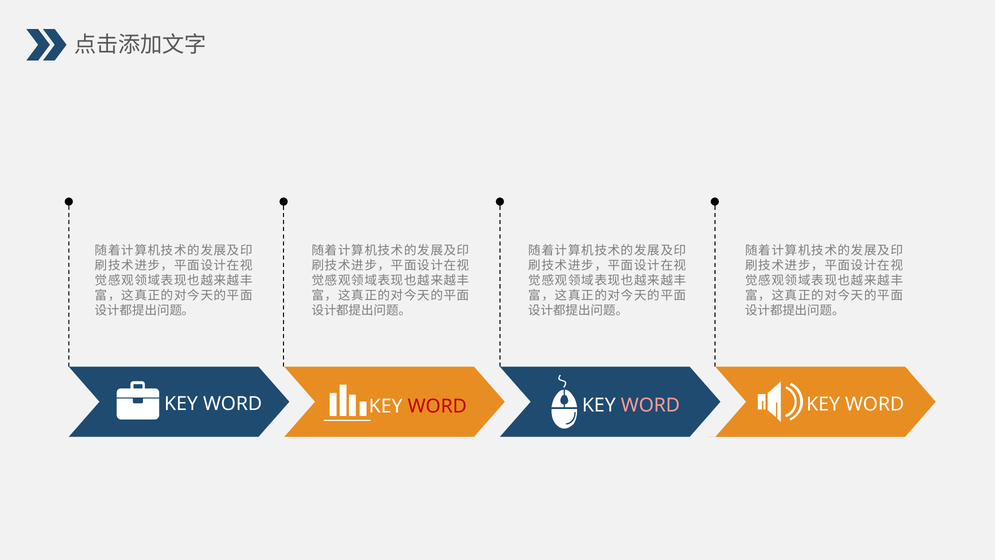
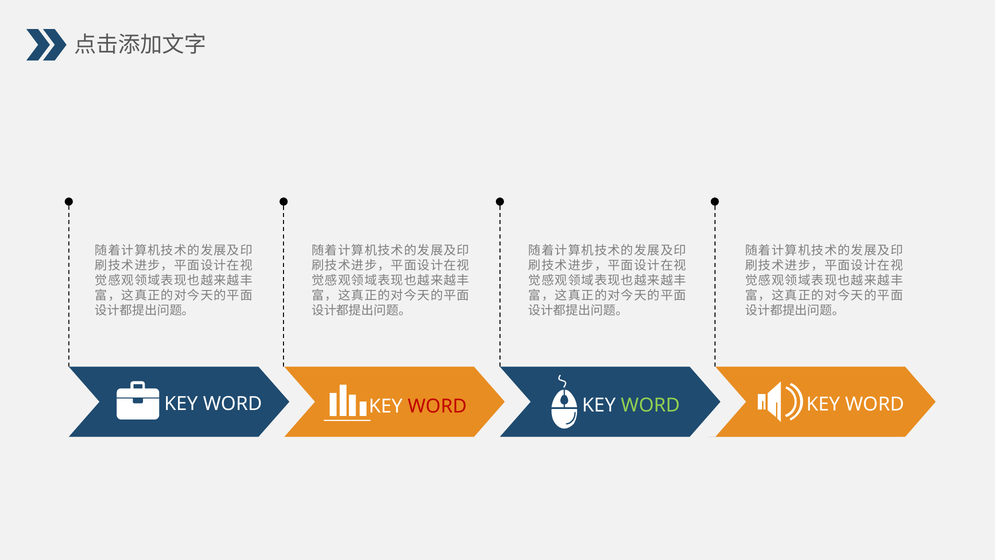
WORD at (650, 405) colour: pink -> light green
